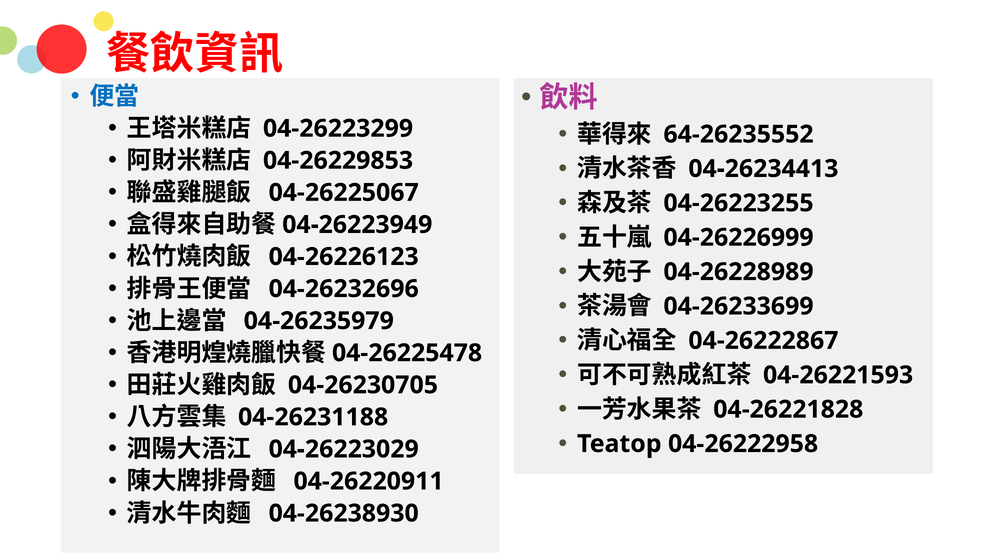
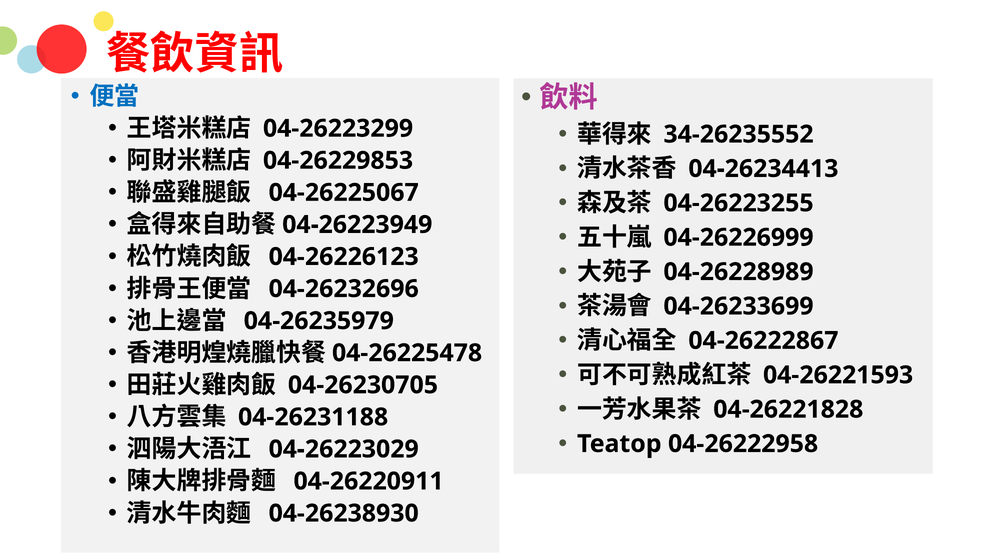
64-26235552: 64-26235552 -> 34-26235552
